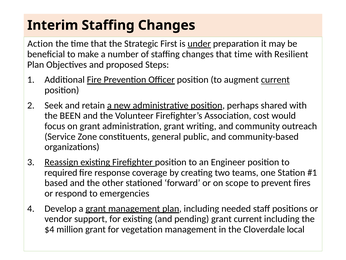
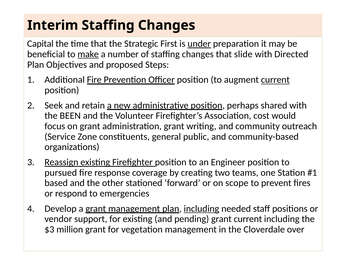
Action: Action -> Capital
make underline: none -> present
that time: time -> slide
Resilient: Resilient -> Directed
required: required -> pursued
including at (201, 208) underline: none -> present
$4: $4 -> $3
local: local -> over
